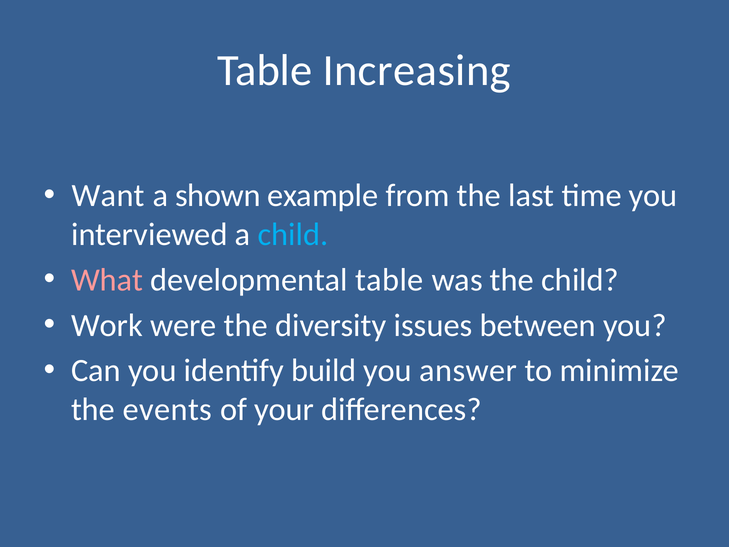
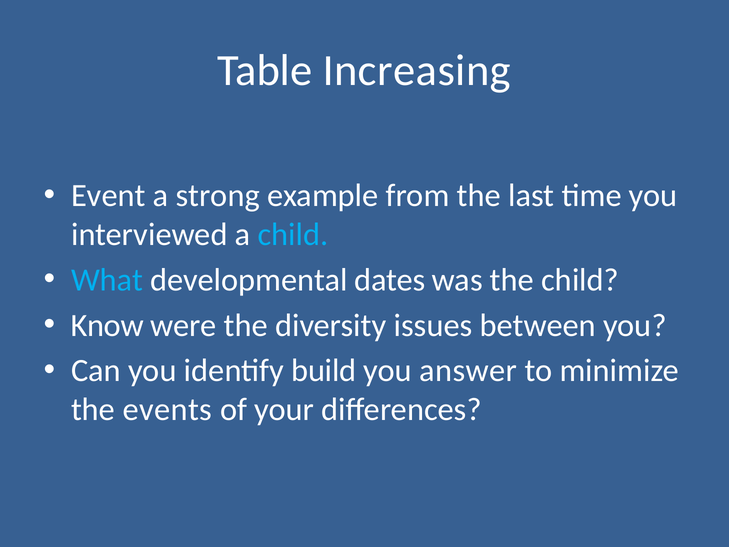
Want: Want -> Event
shown: shown -> strong
What colour: pink -> light blue
developmental table: table -> dates
Work: Work -> Know
